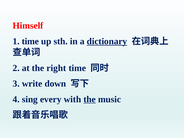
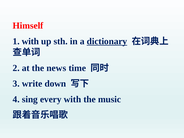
1 time: time -> with
right: right -> news
the at (90, 99) underline: present -> none
